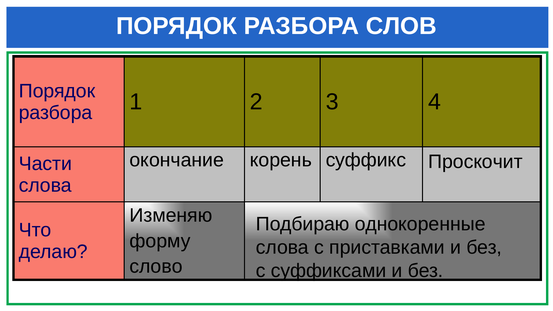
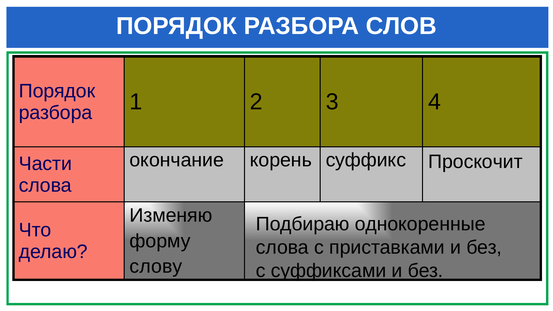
слово: слово -> слову
